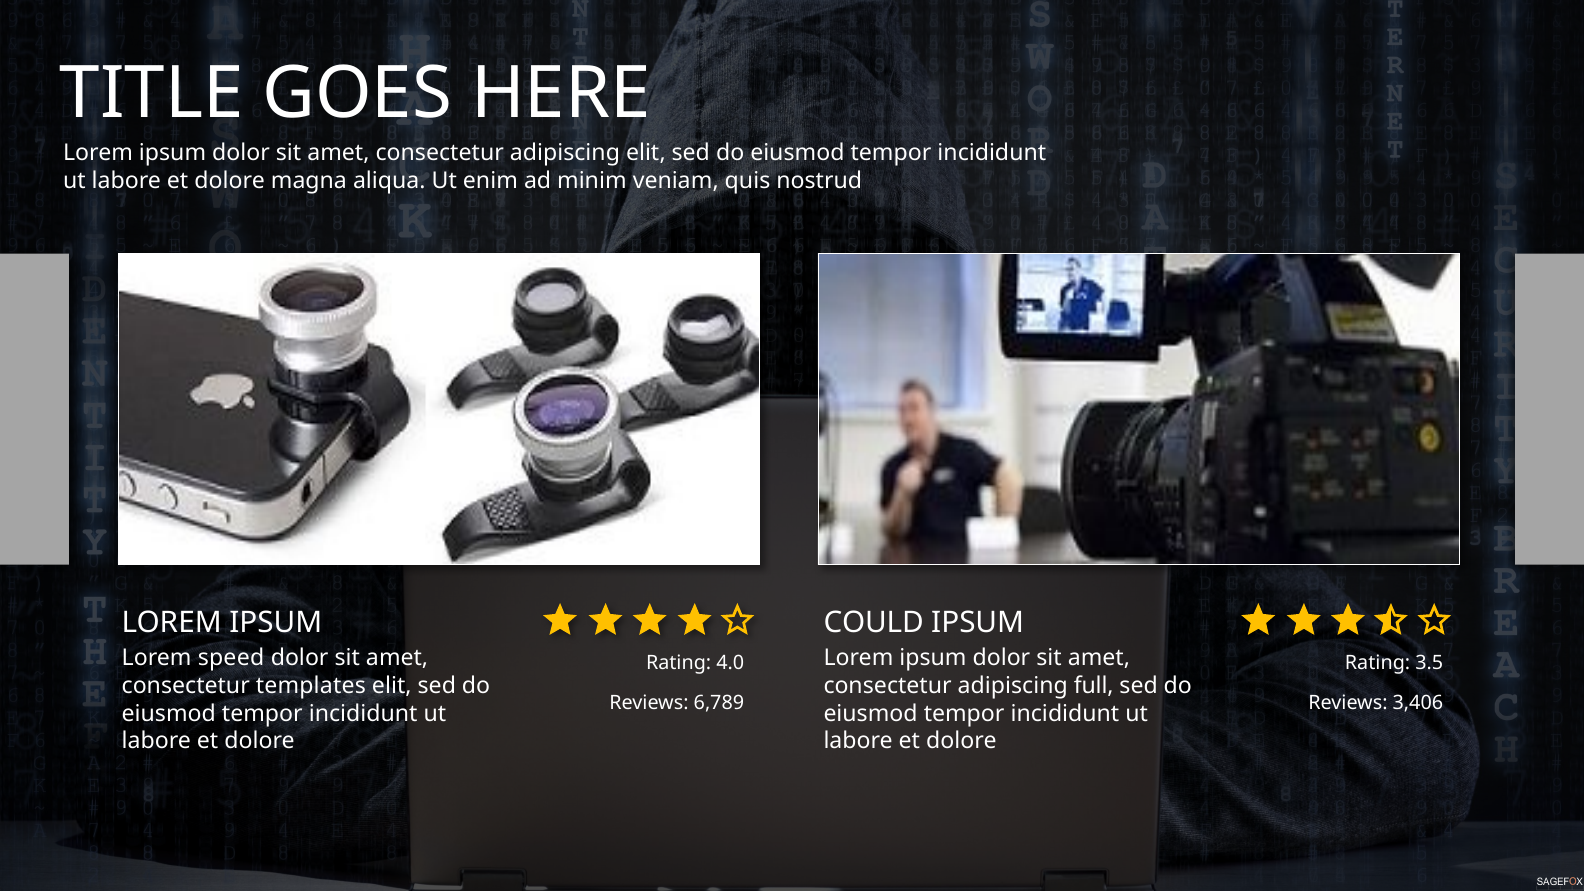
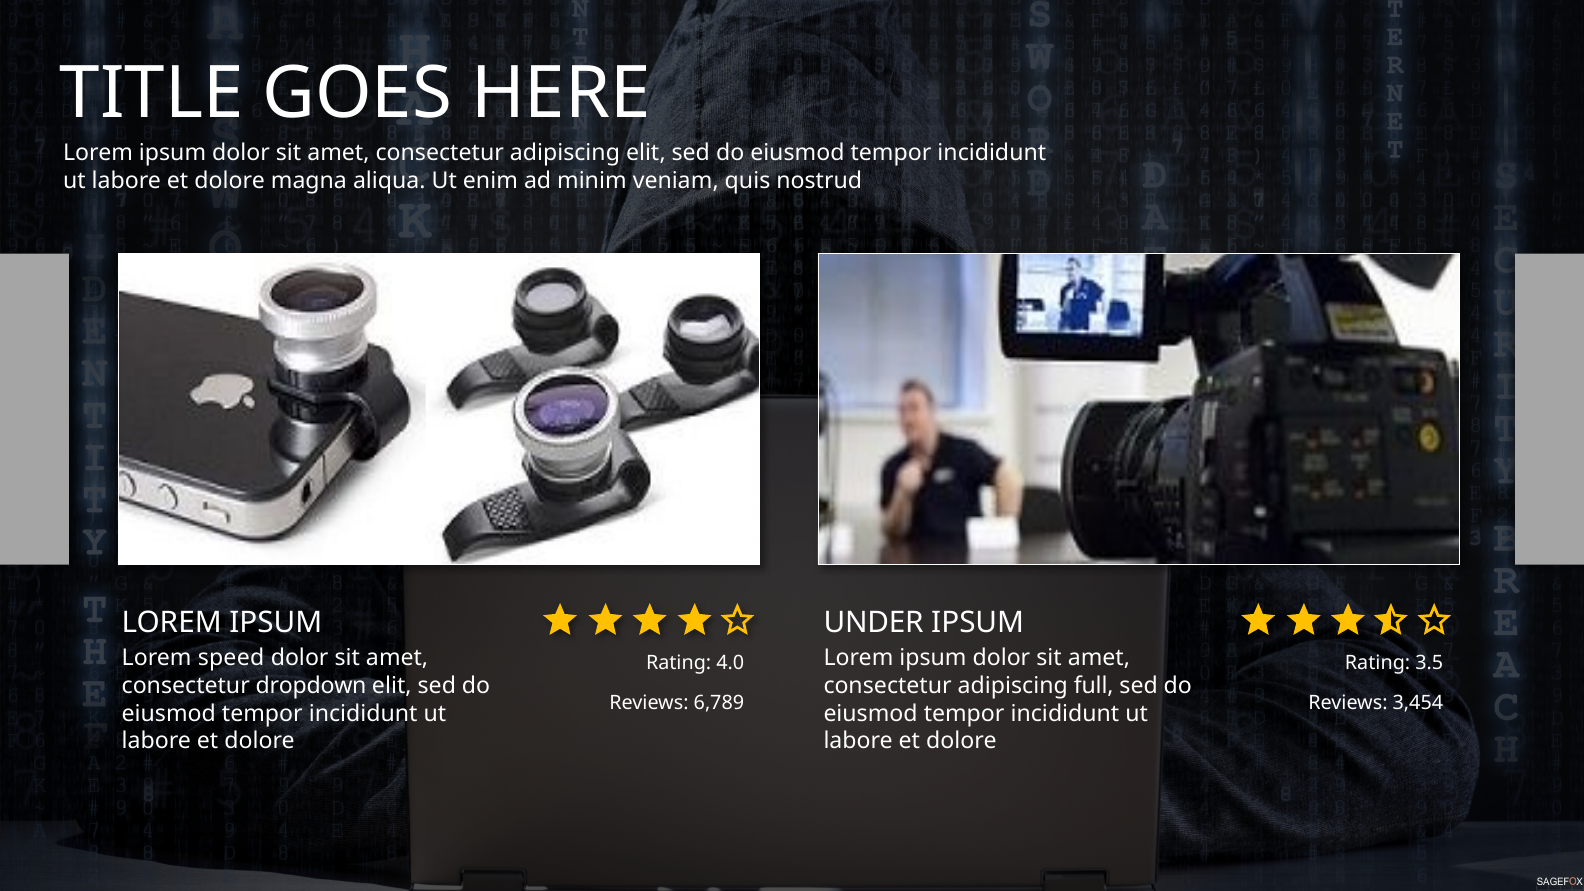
COULD: COULD -> UNDER
templates: templates -> dropdown
3,406: 3,406 -> 3,454
